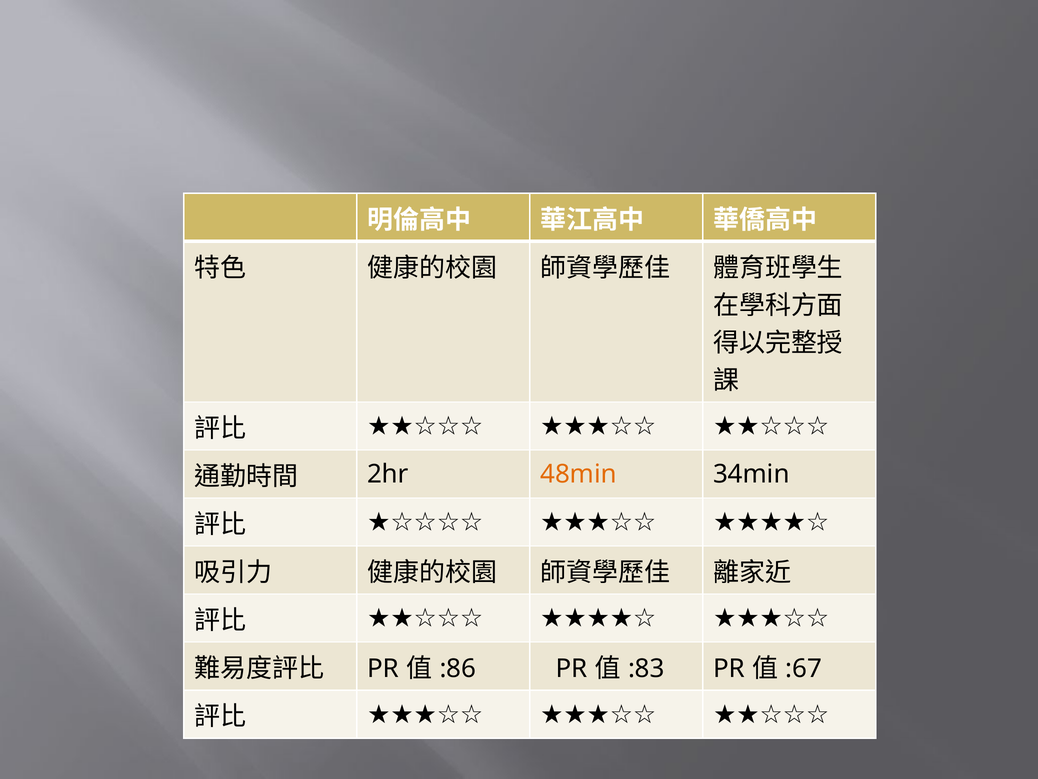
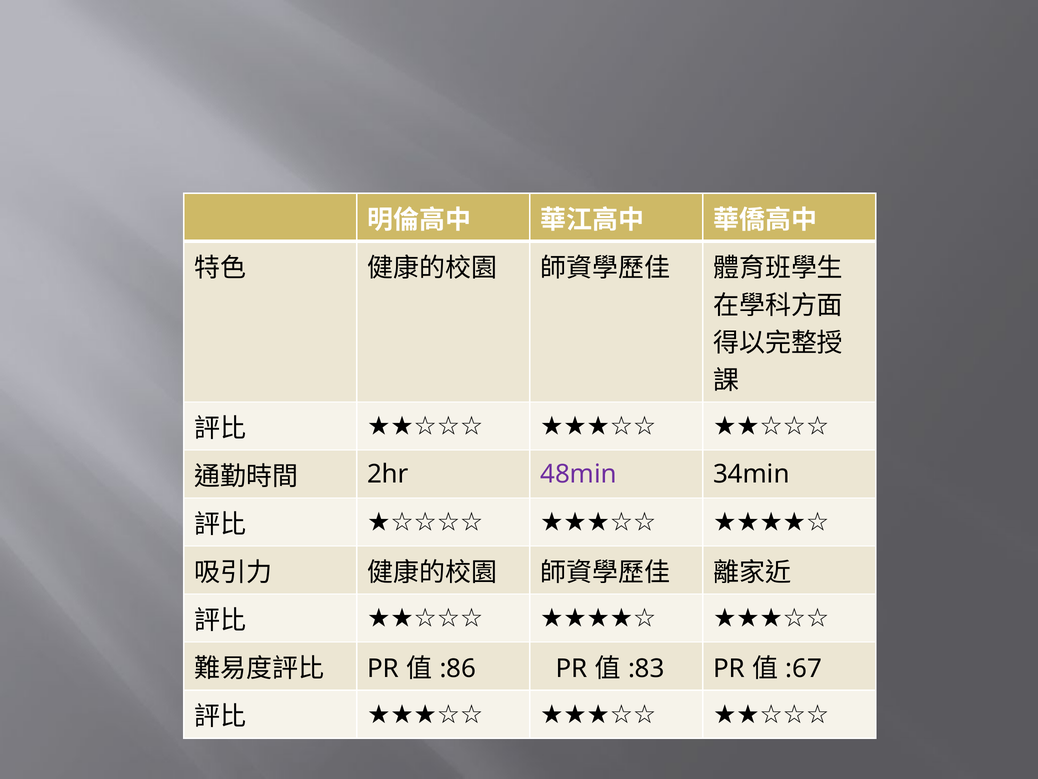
48min colour: orange -> purple
